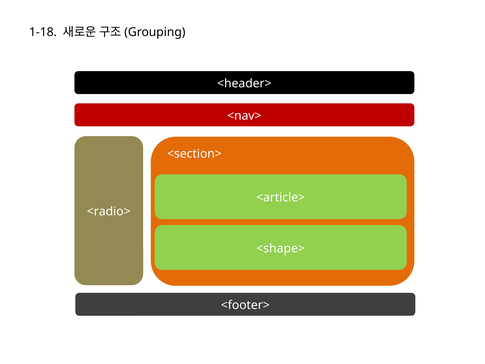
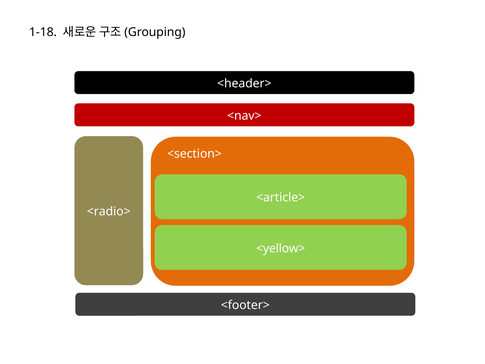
<shape>: <shape> -> <yellow>
